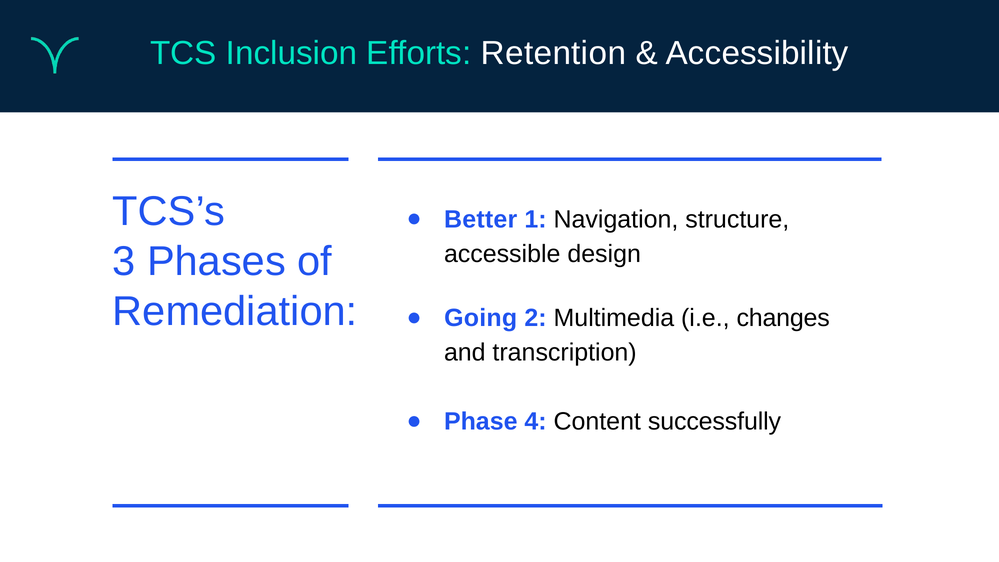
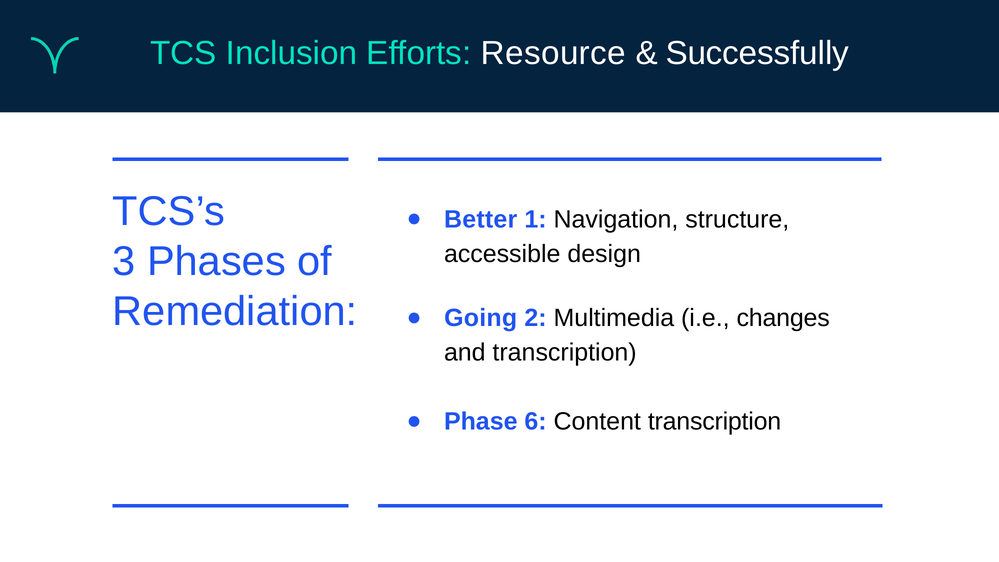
Retention: Retention -> Resource
Accessibility: Accessibility -> Successfully
4: 4 -> 6
Content successfully: successfully -> transcription
